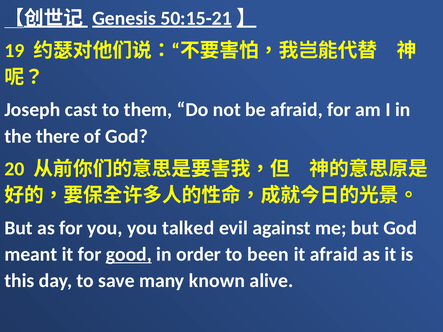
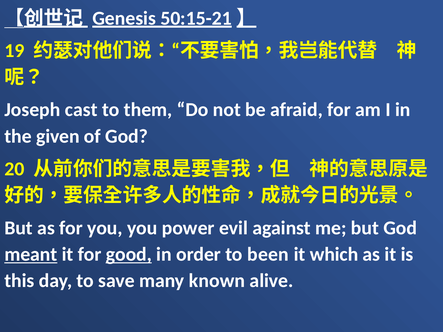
there: there -> given
talked: talked -> power
meant underline: none -> present
it afraid: afraid -> which
